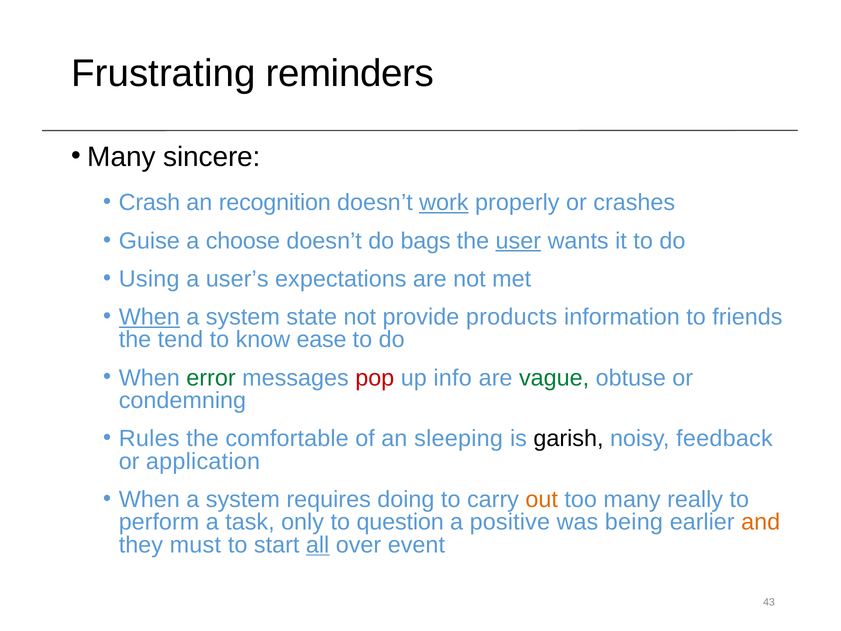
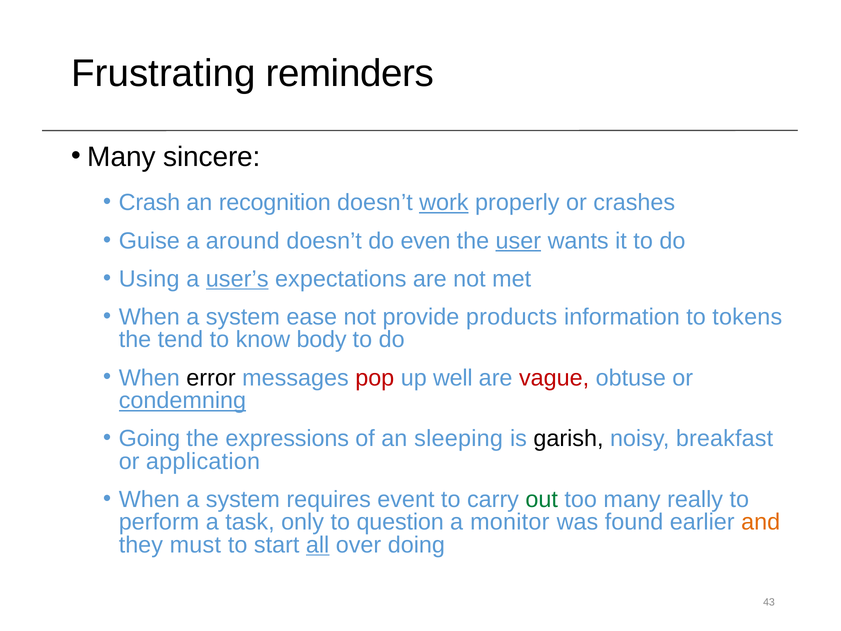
choose: choose -> around
bags: bags -> even
user’s underline: none -> present
When at (149, 317) underline: present -> none
state: state -> ease
friends: friends -> tokens
ease: ease -> body
error colour: green -> black
info: info -> well
vague colour: green -> red
condemning underline: none -> present
Rules: Rules -> Going
comfortable: comfortable -> expressions
feedback: feedback -> breakfast
doing: doing -> event
out colour: orange -> green
positive: positive -> monitor
being: being -> found
event: event -> doing
